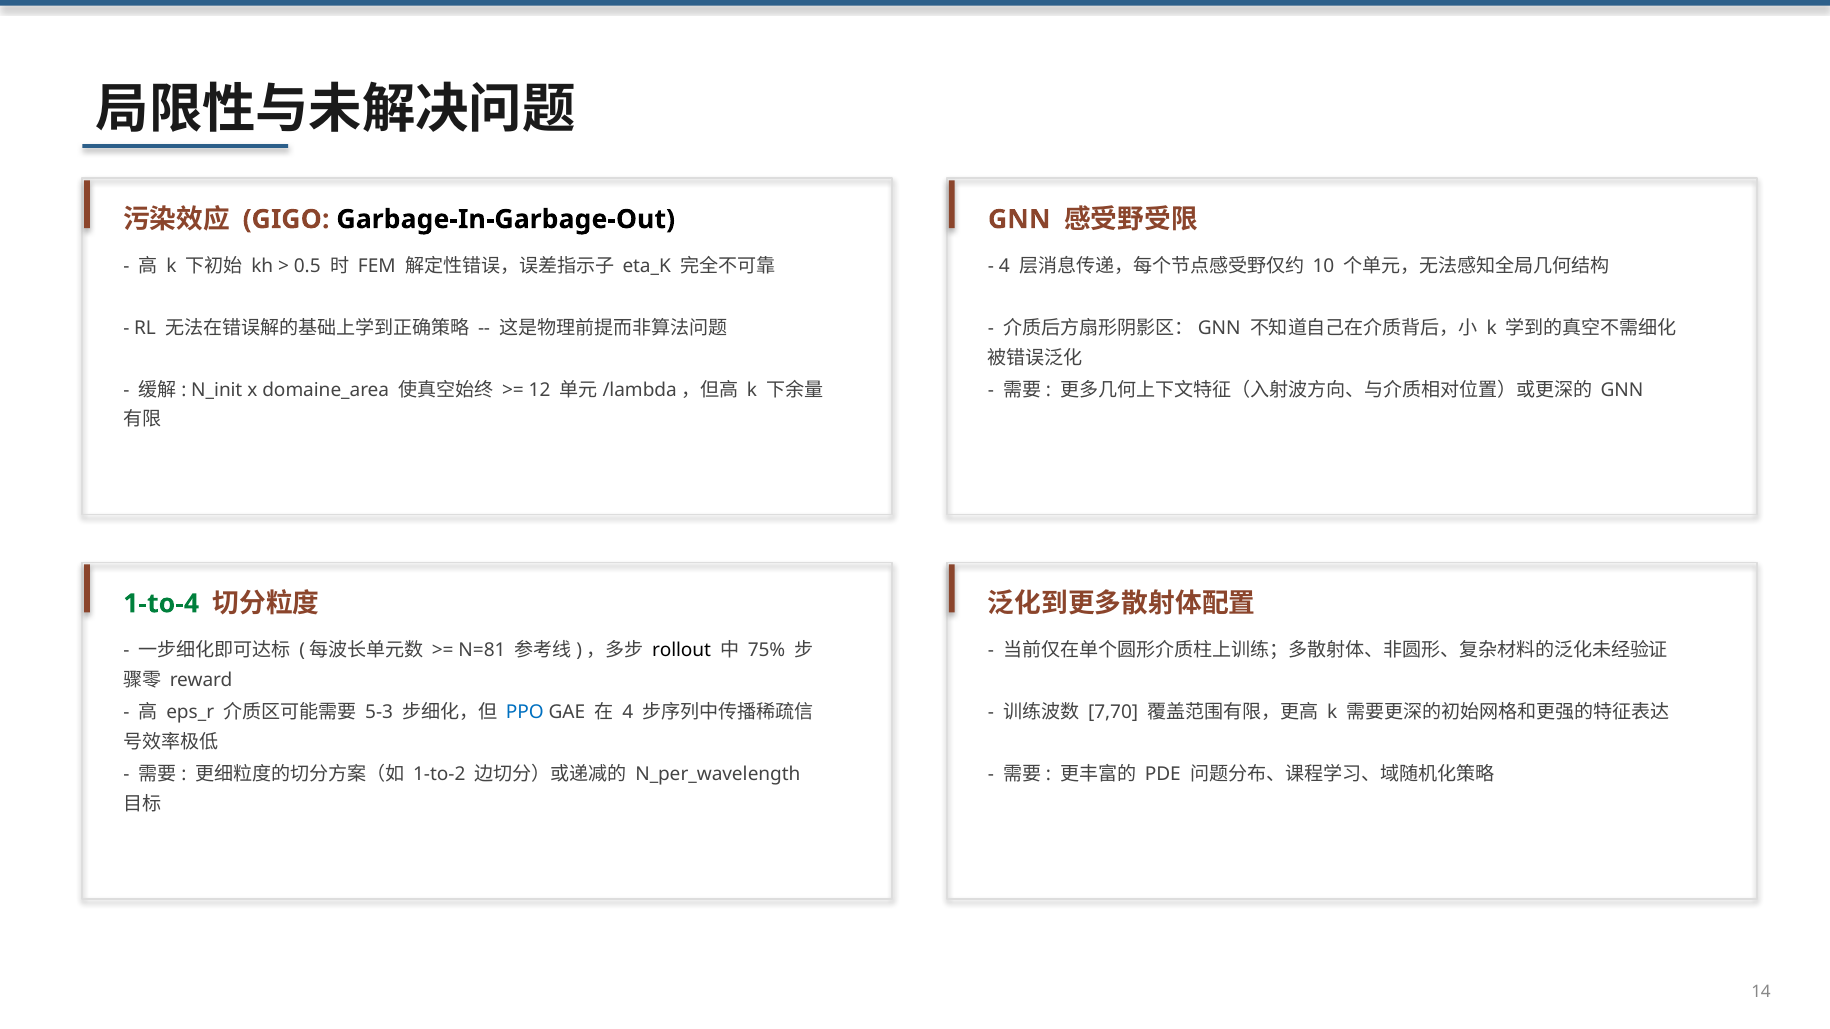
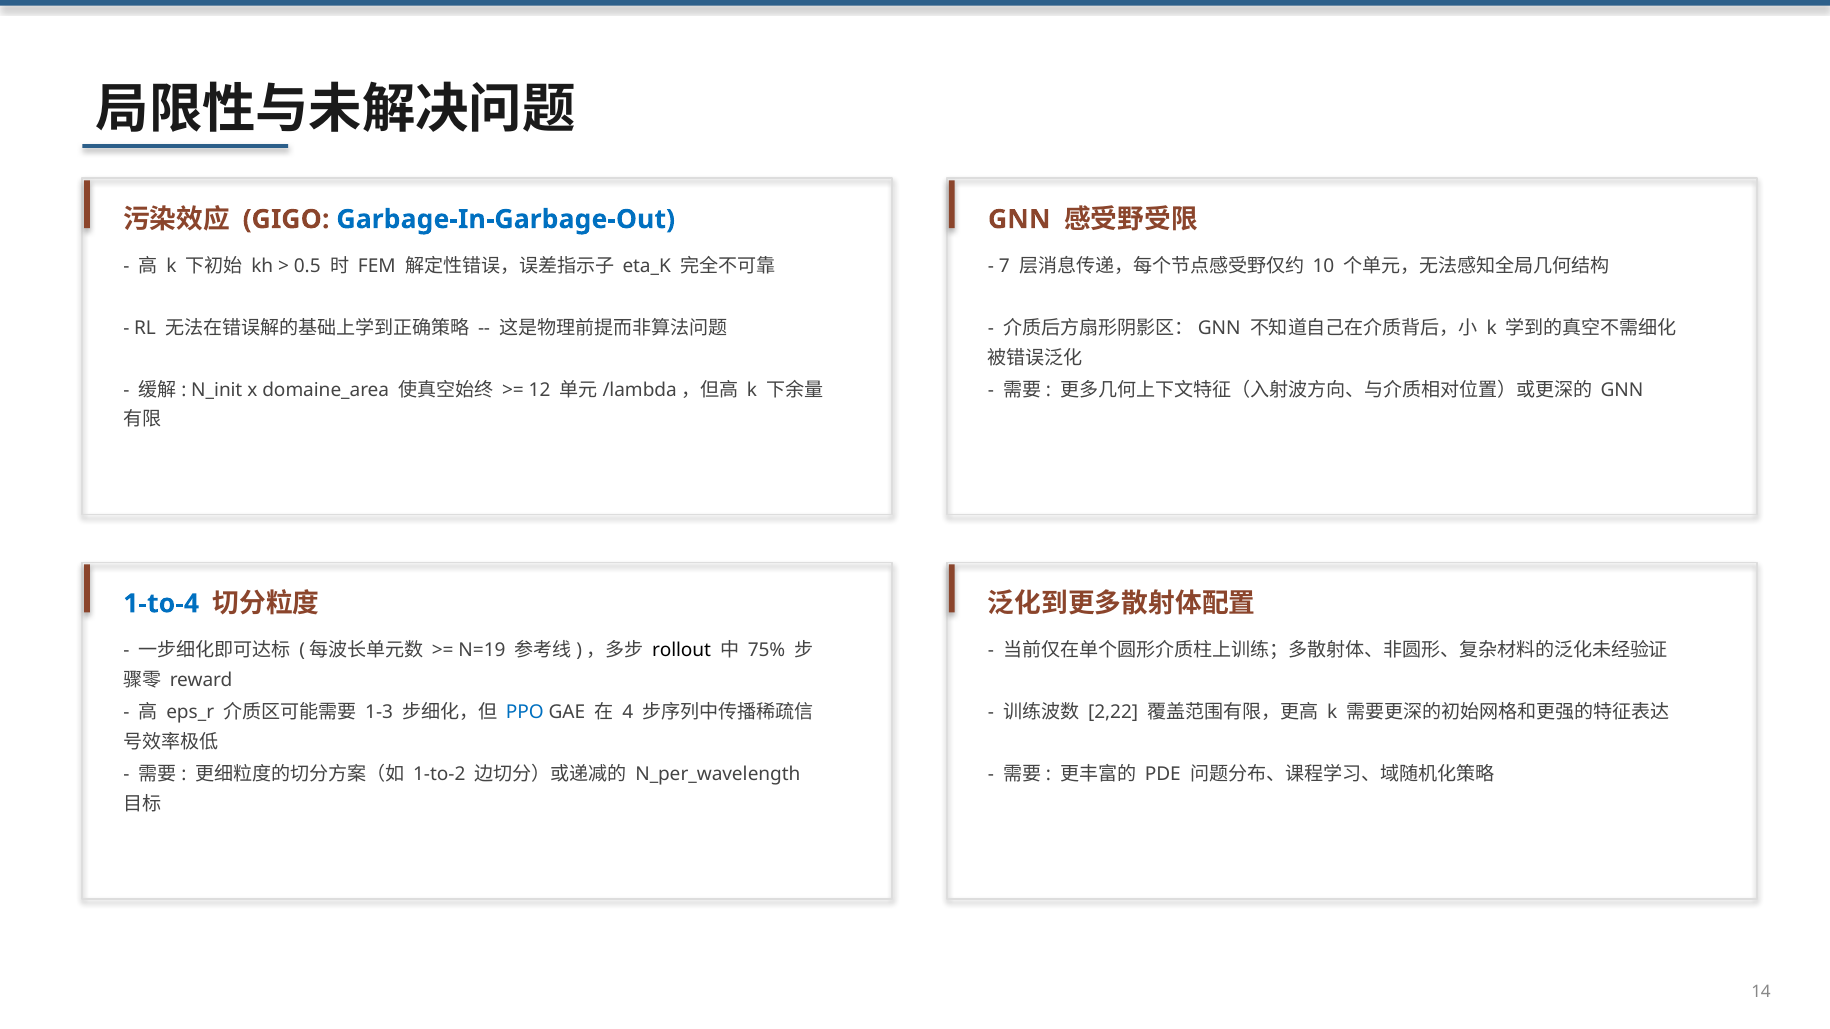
Garbage-In-Garbage-Out colour: black -> blue
4 at (1004, 267): 4 -> 7
1-to-4 colour: green -> blue
N=81: N=81 -> N=19
5-3: 5-3 -> 1-3
7,70: 7,70 -> 2,22
